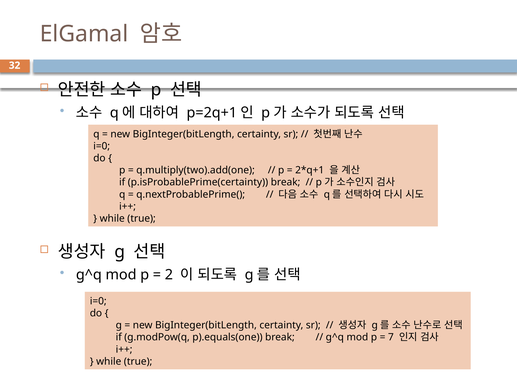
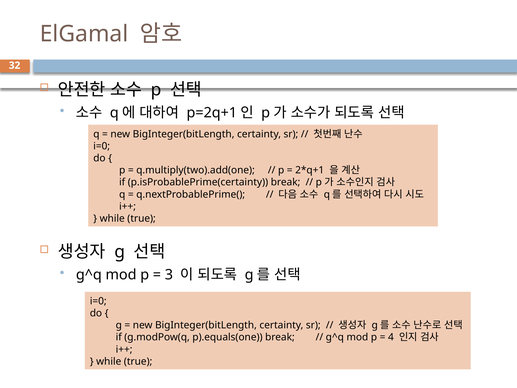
2: 2 -> 3
7: 7 -> 4
